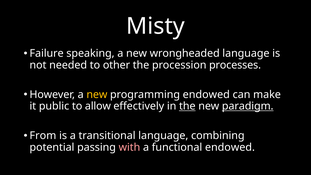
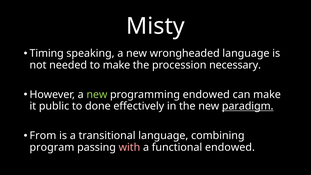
Failure: Failure -> Timing
to other: other -> make
processes: processes -> necessary
new at (97, 95) colour: yellow -> light green
allow: allow -> done
the at (187, 106) underline: present -> none
potential: potential -> program
